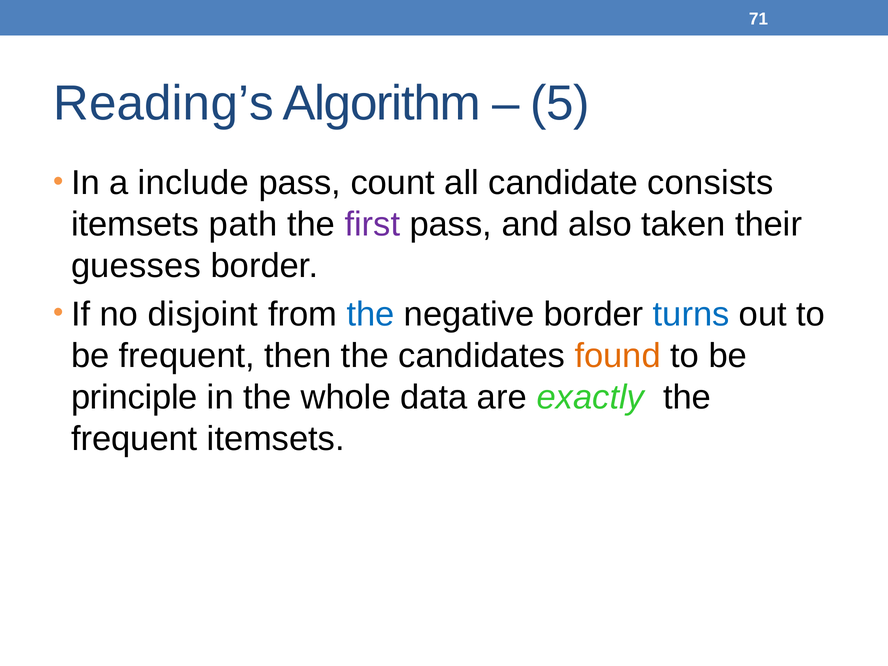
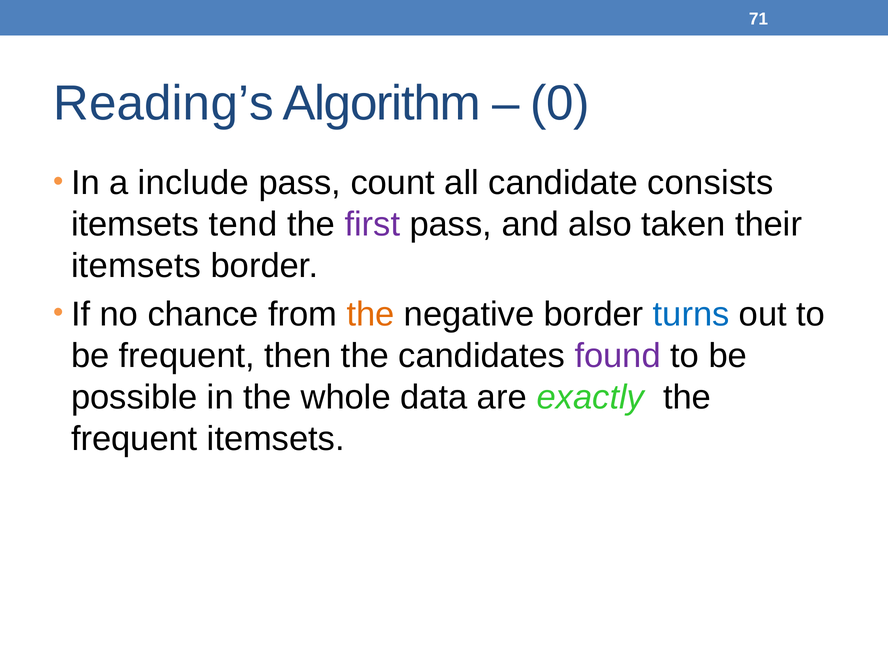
5: 5 -> 0
path: path -> tend
guesses at (136, 266): guesses -> itemsets
disjoint: disjoint -> chance
the at (370, 314) colour: blue -> orange
found colour: orange -> purple
principle: principle -> possible
